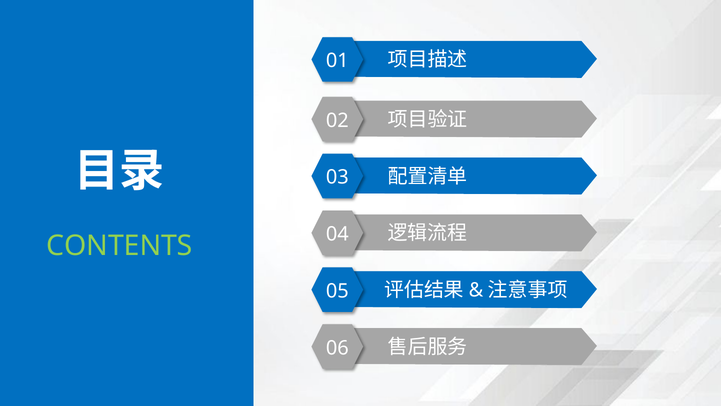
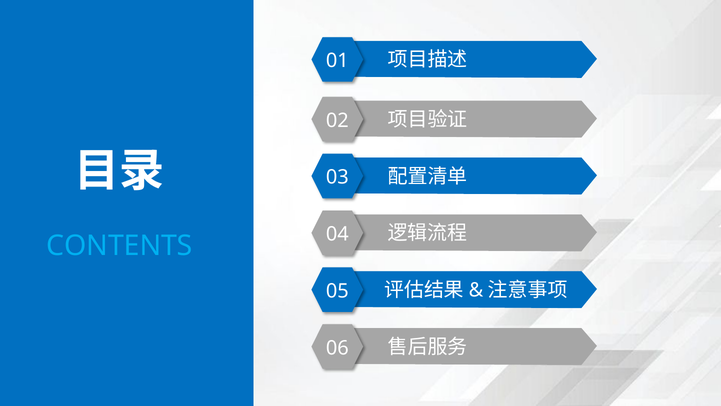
CONTENTS colour: light green -> light blue
